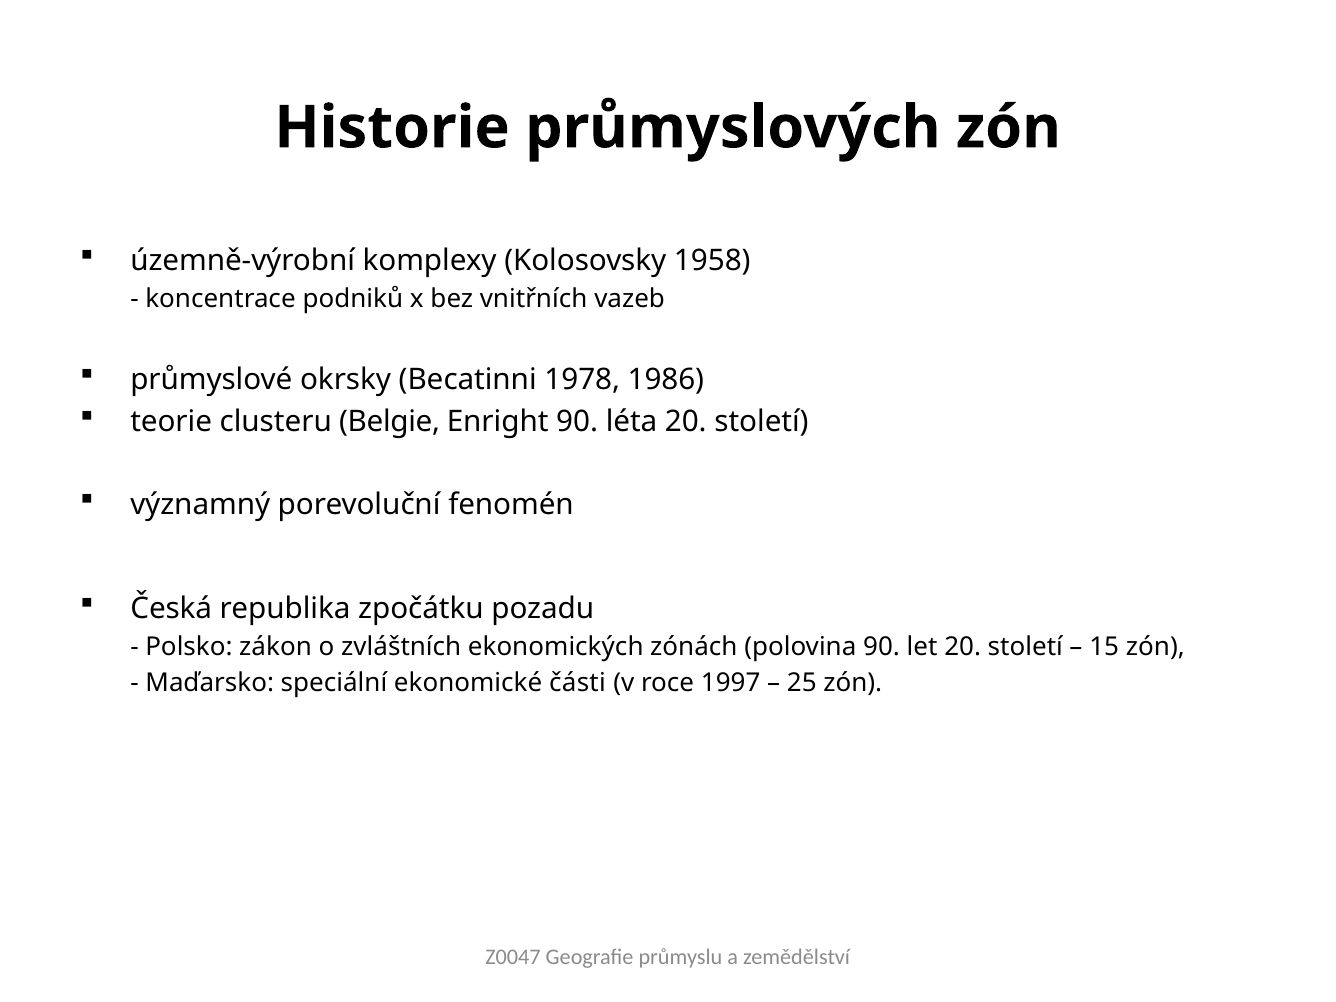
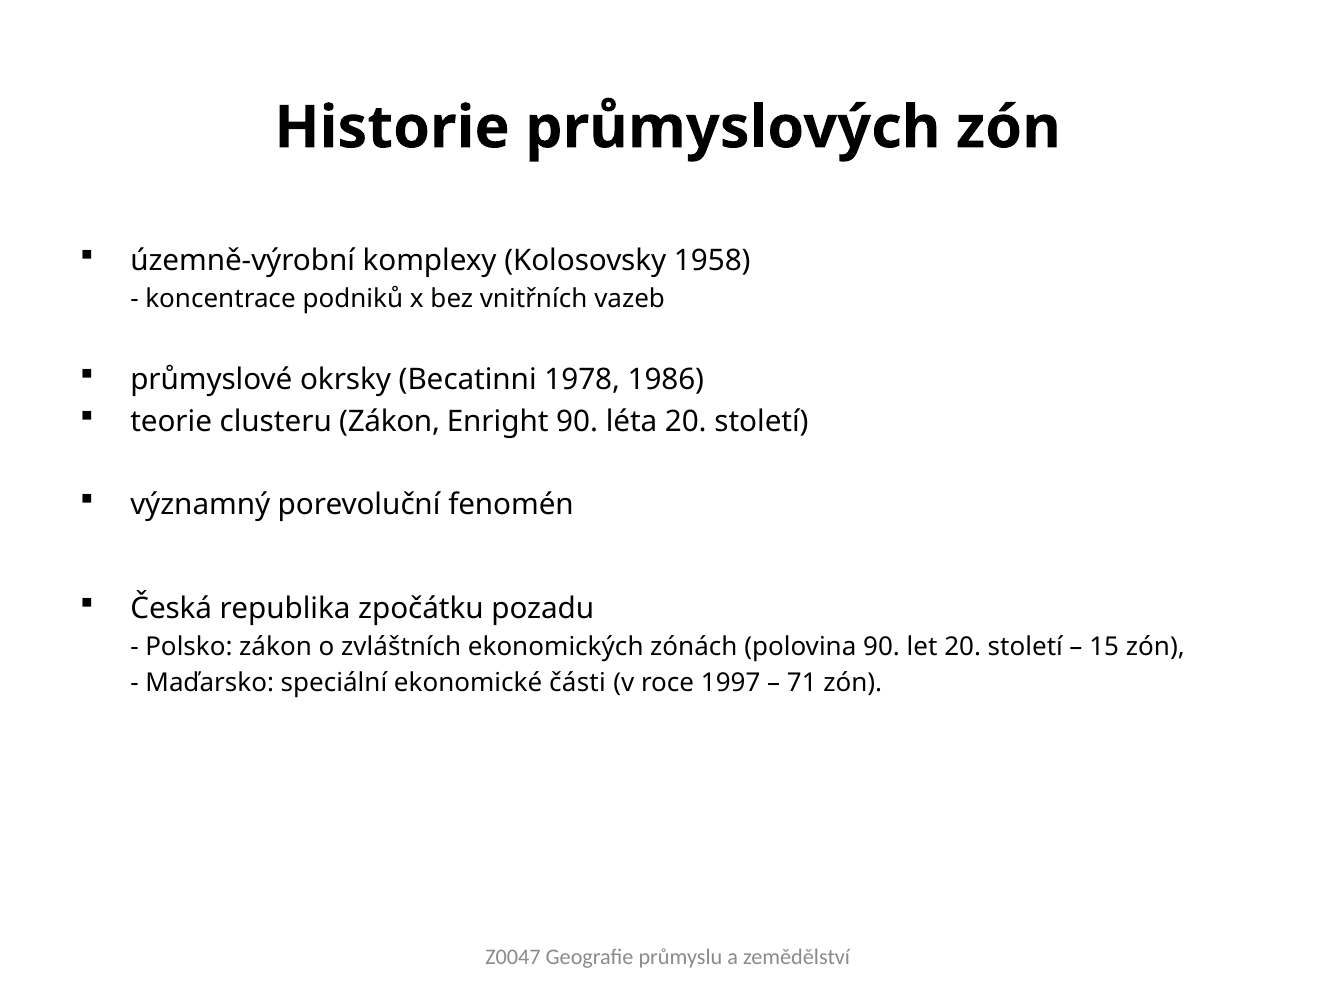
clusteru Belgie: Belgie -> Zákon
25: 25 -> 71
